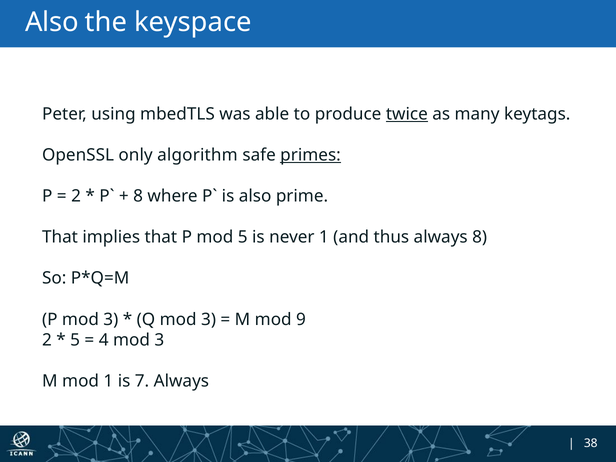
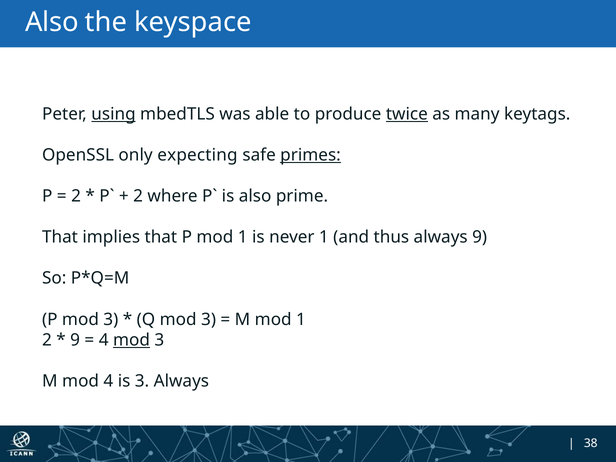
using underline: none -> present
algorithm: algorithm -> expecting
8 at (138, 196): 8 -> 2
P mod 5: 5 -> 1
always 8: 8 -> 9
M mod 9: 9 -> 1
5 at (75, 340): 5 -> 9
mod at (131, 340) underline: none -> present
mod 1: 1 -> 4
is 7: 7 -> 3
